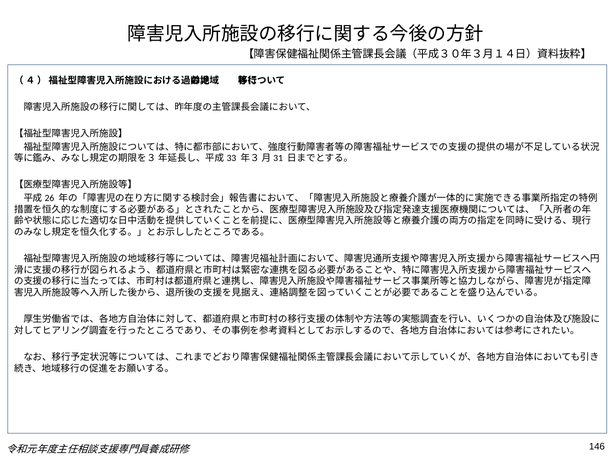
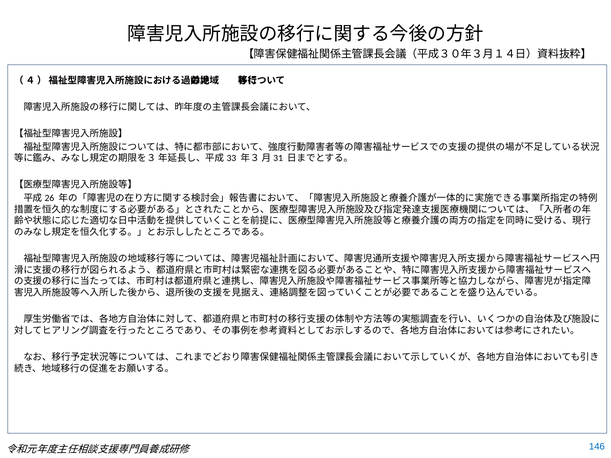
146 colour: black -> blue
